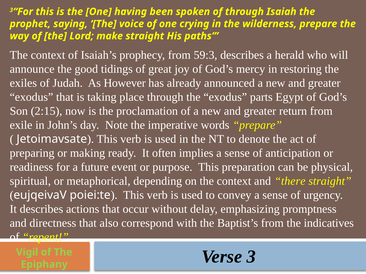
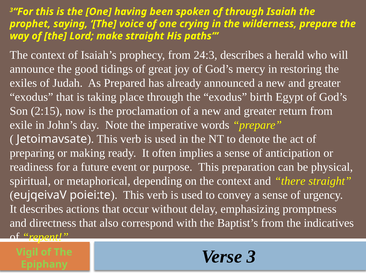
59:3: 59:3 -> 24:3
However: However -> Prepared
parts: parts -> birth
